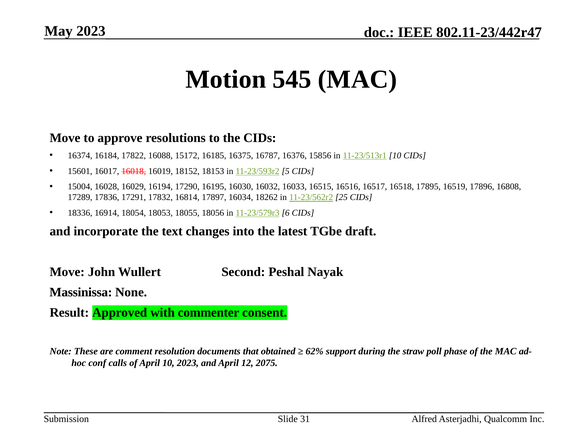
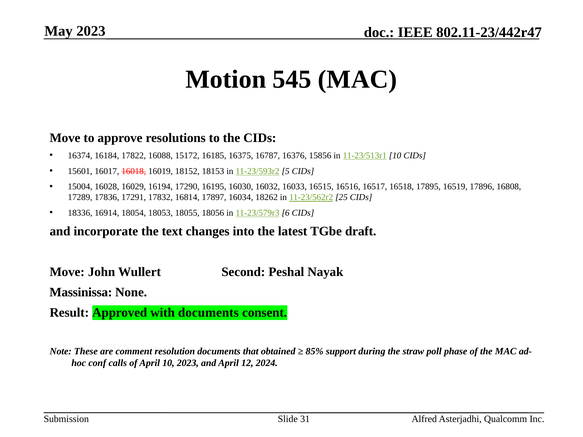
with commenter: commenter -> documents
62%: 62% -> 85%
2075: 2075 -> 2024
